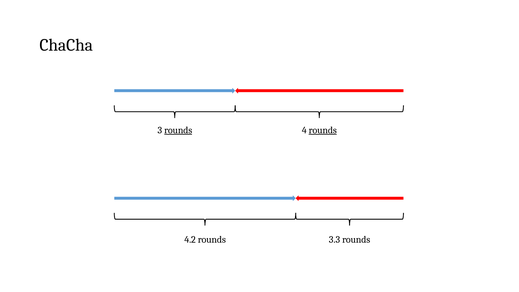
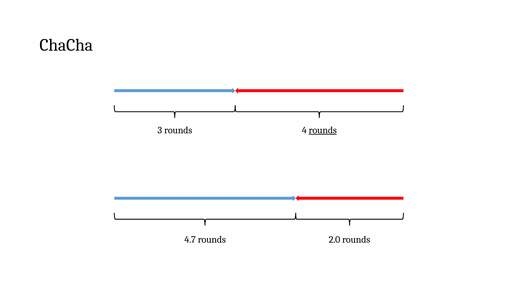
rounds at (178, 130) underline: present -> none
4.2: 4.2 -> 4.7
3.3: 3.3 -> 2.0
